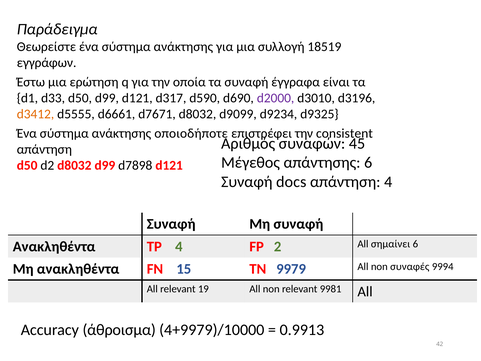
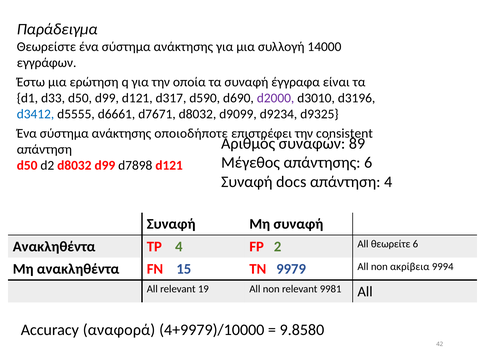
18519: 18519 -> 14000
d3412 colour: orange -> blue
45: 45 -> 89
σημαίνει: σημαίνει -> θεωρείτε
συναφές: συναφές -> ακρίβεια
άθροισμα: άθροισμα -> αναφορά
0.9913: 0.9913 -> 9.8580
